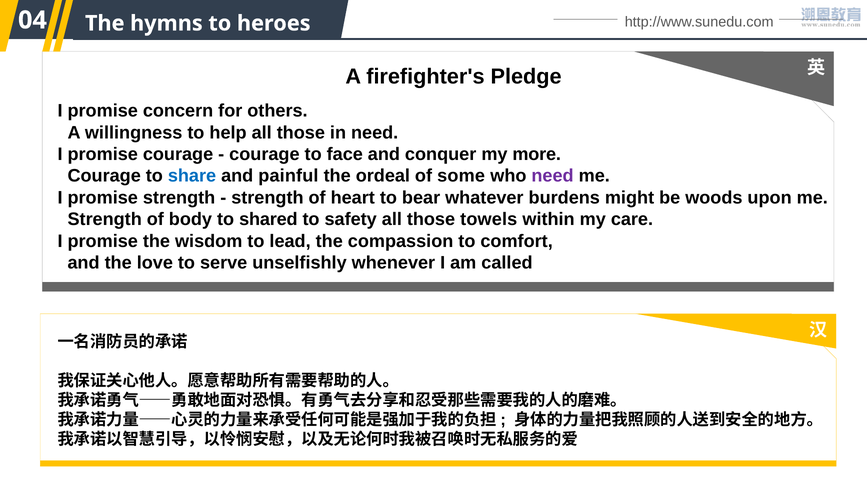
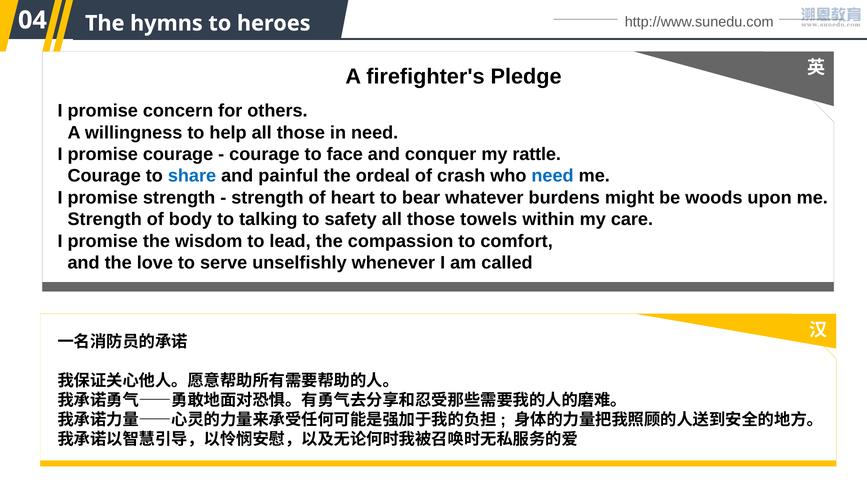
more: more -> rattle
some: some -> crash
need at (553, 176) colour: purple -> blue
shared: shared -> talking
